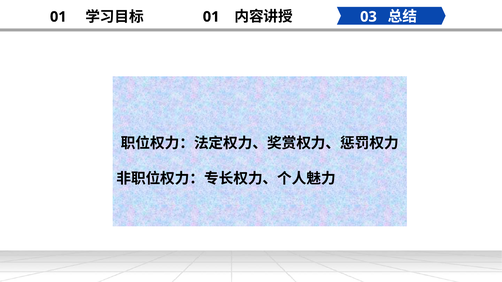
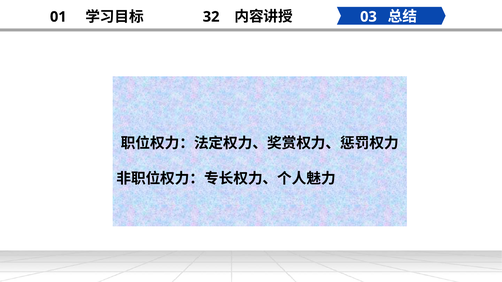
01 at (211, 17): 01 -> 32
